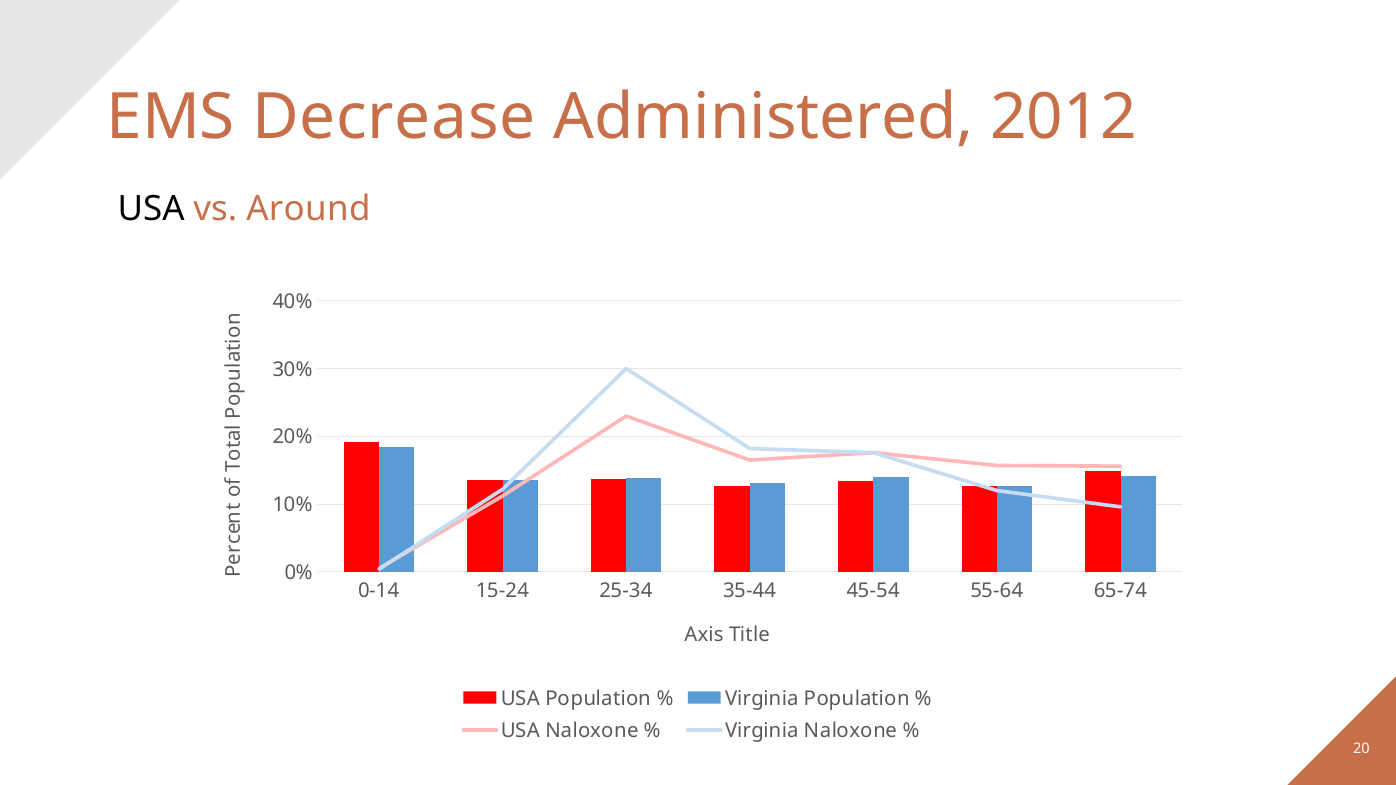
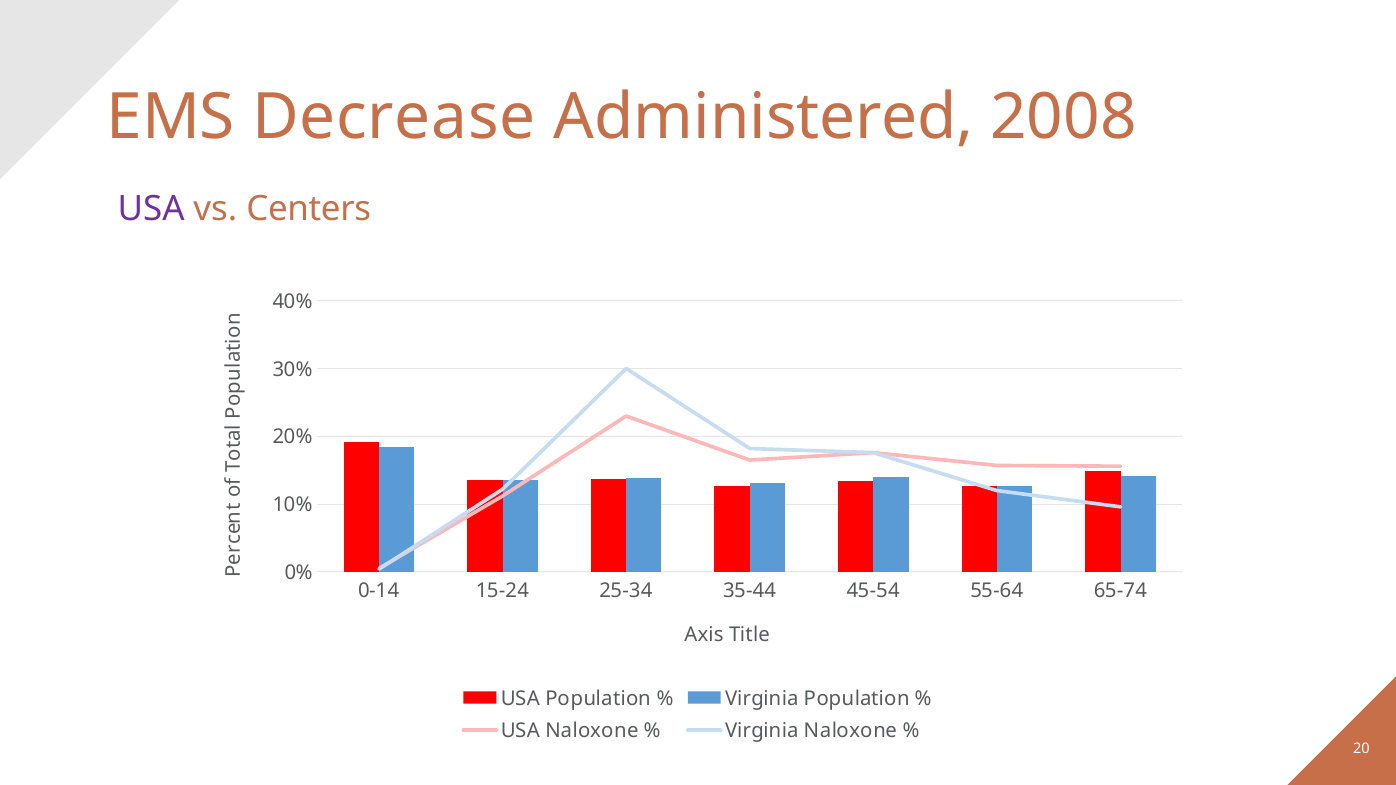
2012: 2012 -> 2008
USA at (151, 209) colour: black -> purple
Around: Around -> Centers
